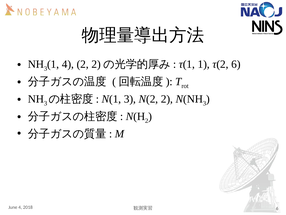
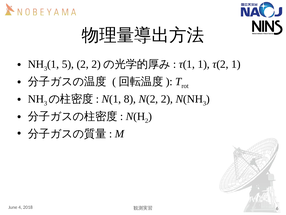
1 4: 4 -> 5
τ(2 6: 6 -> 1
N(1 3: 3 -> 8
